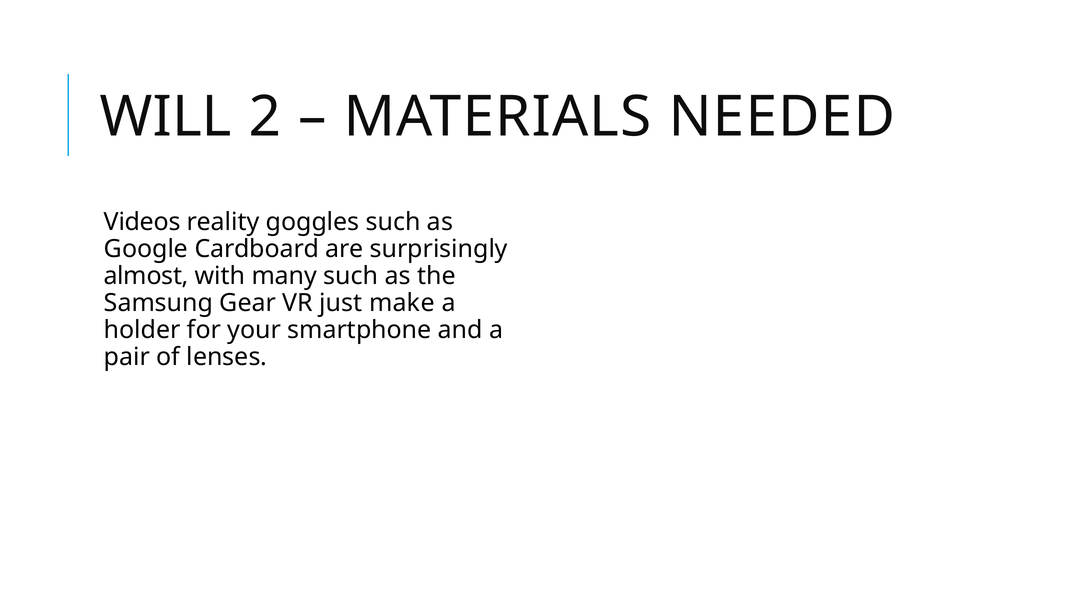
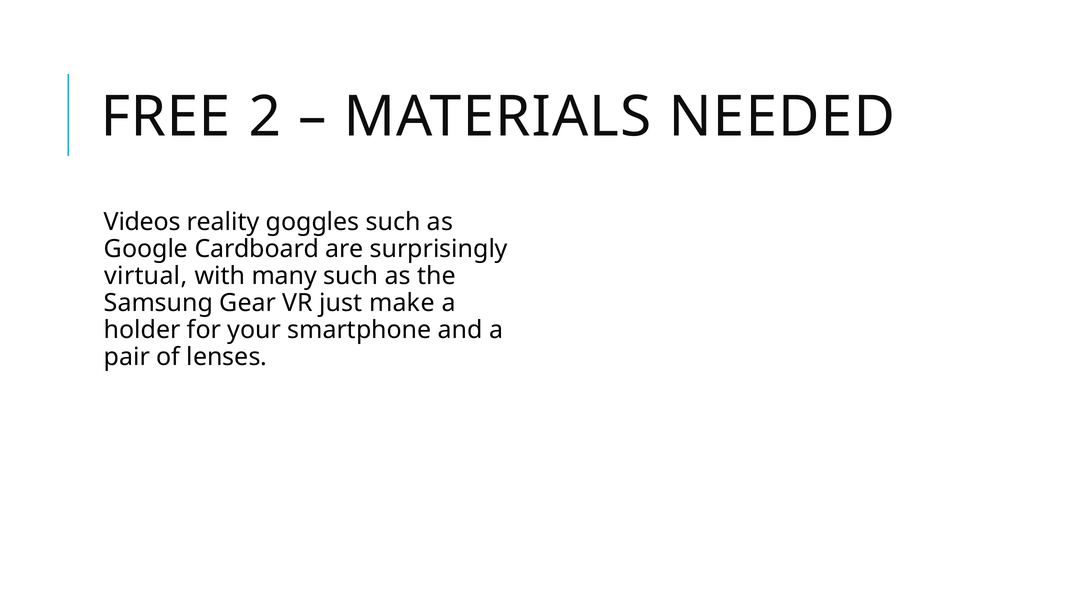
WILL: WILL -> FREE
almost: almost -> virtual
